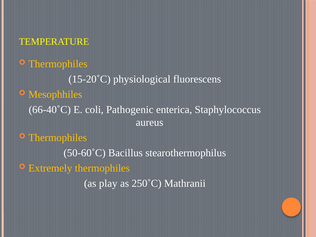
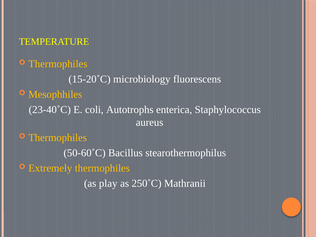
physiological: physiological -> microbiology
66-40˚C: 66-40˚C -> 23-40˚C
Pathogenic: Pathogenic -> Autotrophs
